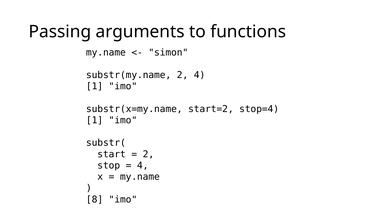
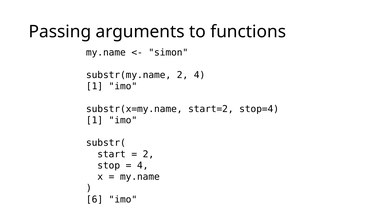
8: 8 -> 6
